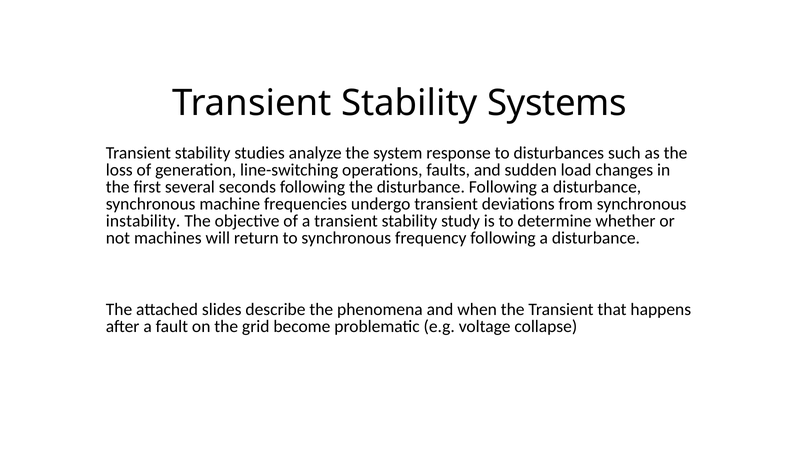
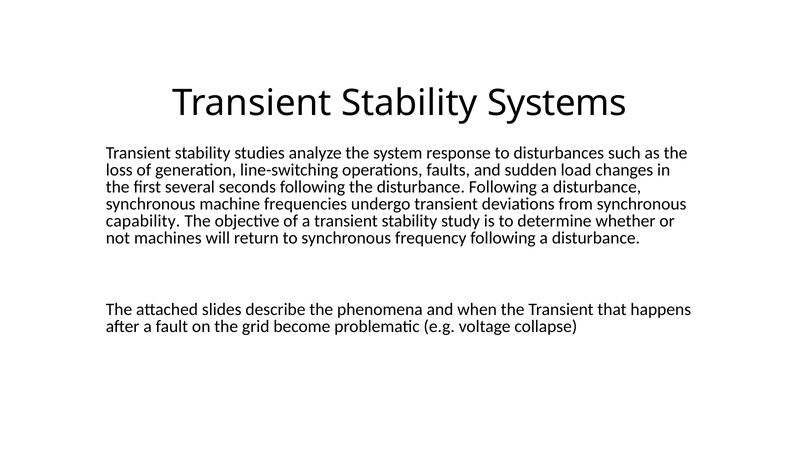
instability: instability -> capability
